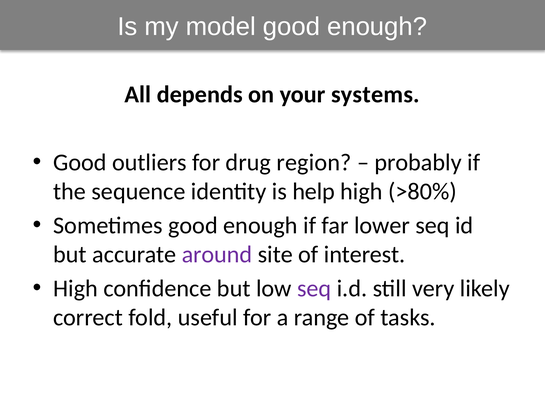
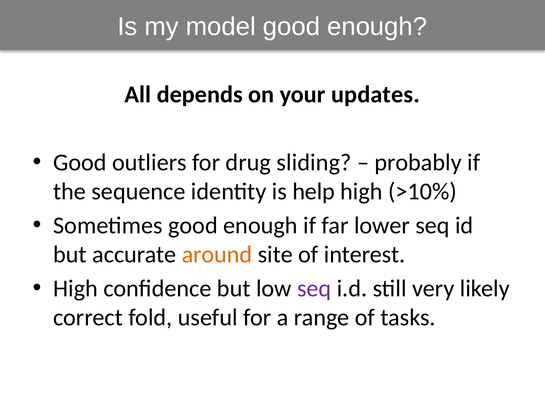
systems: systems -> updates
region: region -> sliding
>80%: >80% -> >10%
around colour: purple -> orange
